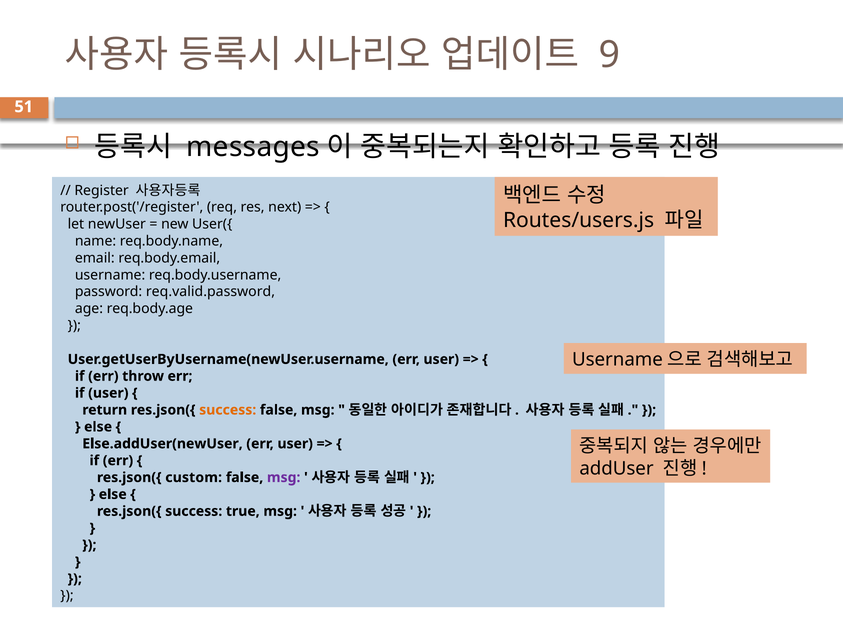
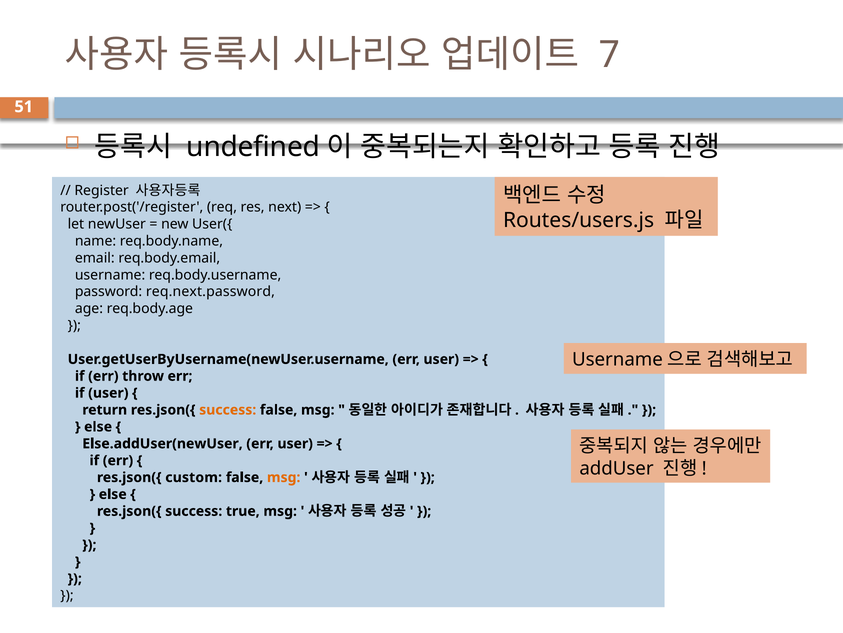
9: 9 -> 7
messages: messages -> undefined
req.valid.password: req.valid.password -> req.next.password
msg at (284, 477) colour: purple -> orange
